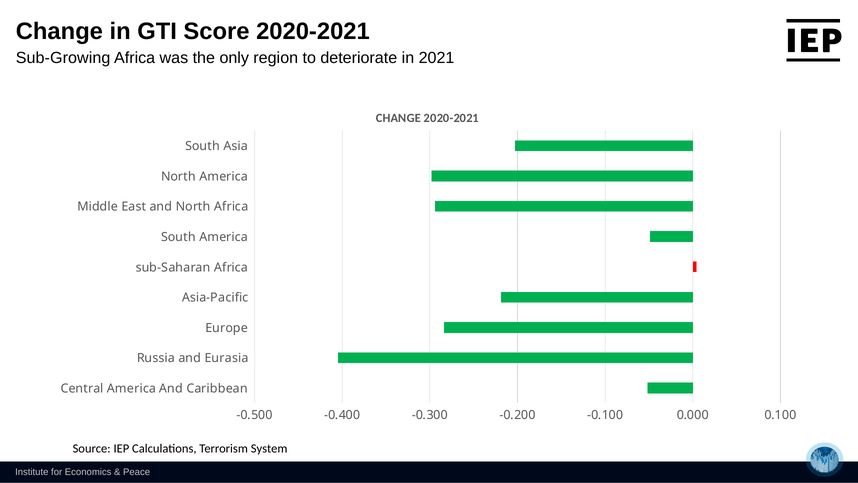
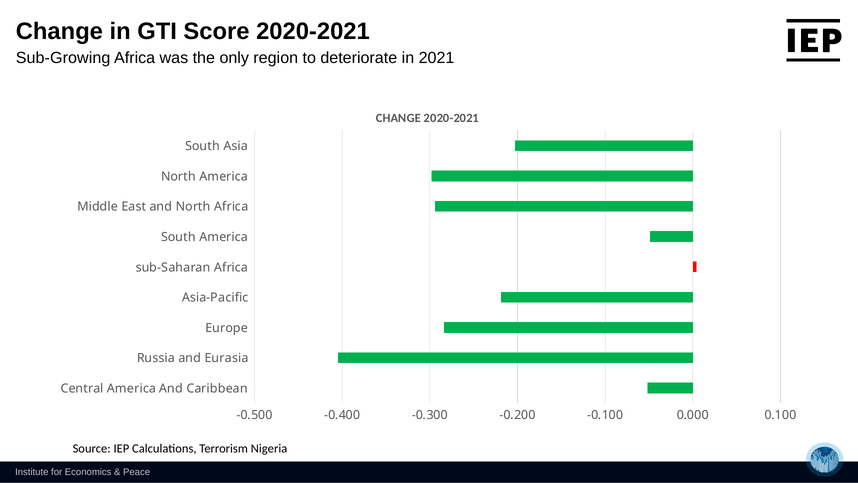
System: System -> Nigeria
